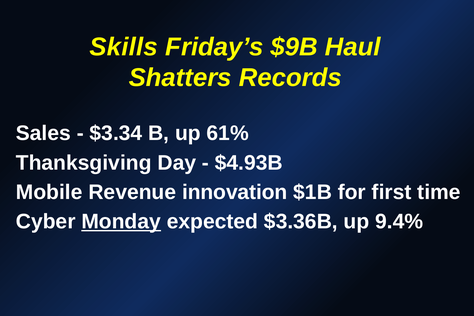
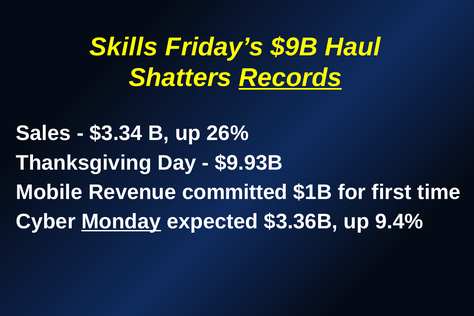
Records underline: none -> present
61%: 61% -> 26%
$4.93B: $4.93B -> $9.93B
innovation: innovation -> committed
